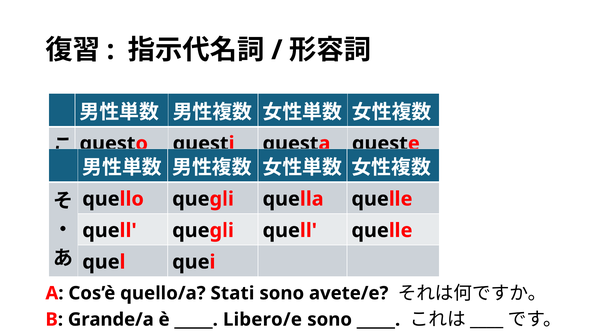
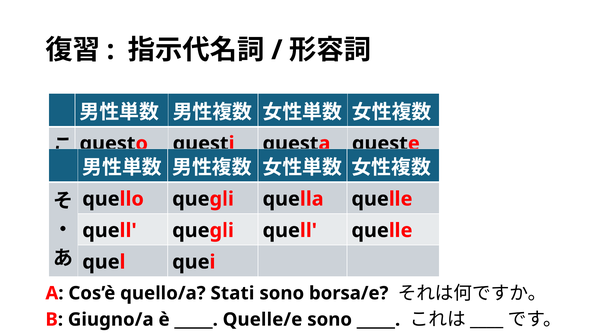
avete/e: avete/e -> borsa/e
Grande/a: Grande/a -> Giugno/a
Libero/e: Libero/e -> Quelle/e
